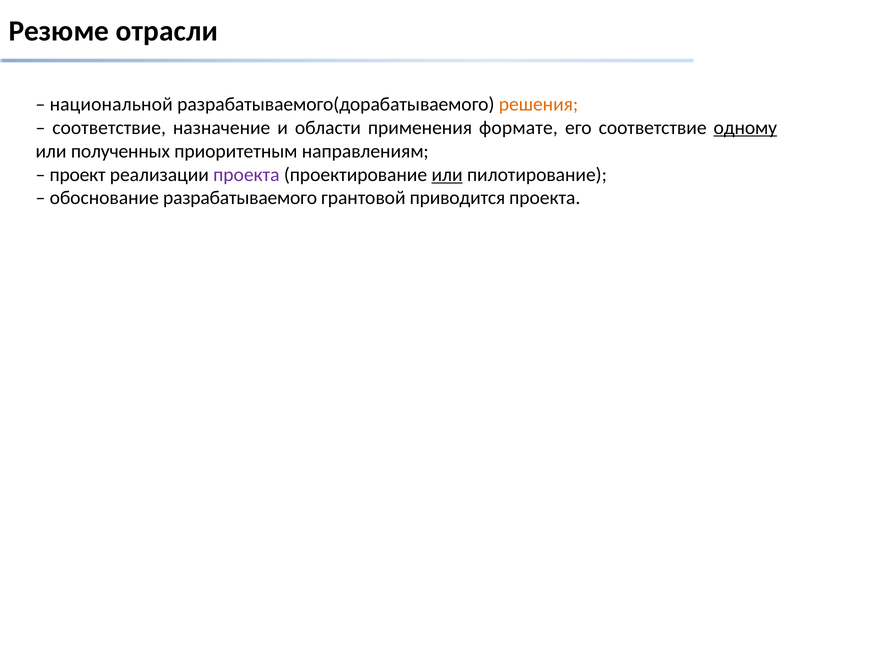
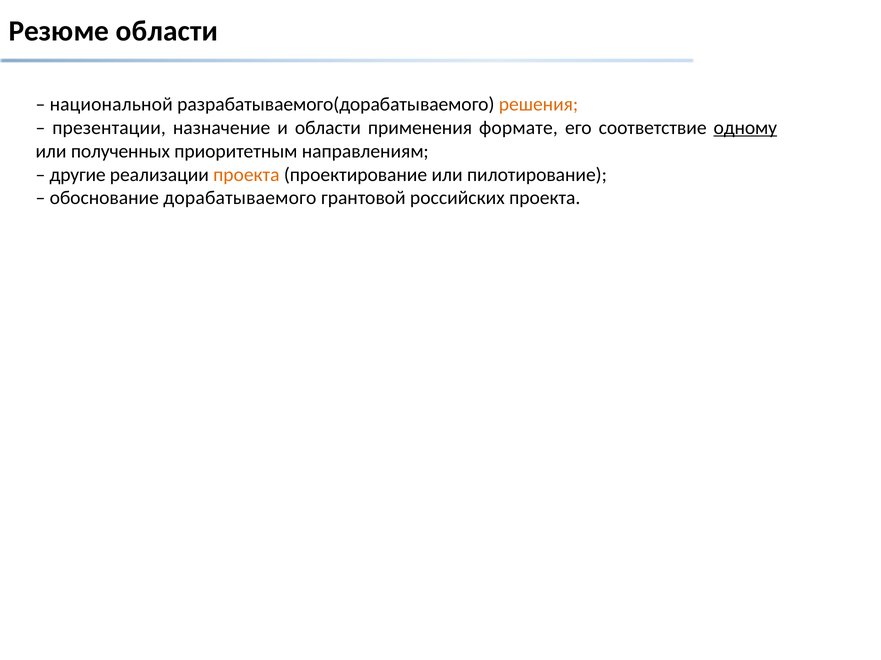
Резюме отрасли: отрасли -> области
соответствие at (109, 128): соответствие -> презентации
проект: проект -> другие
проекта at (246, 175) colour: purple -> orange
или at (447, 175) underline: present -> none
разрабатываемого: разрабатываемого -> дорабатываемого
приводится: приводится -> российских
